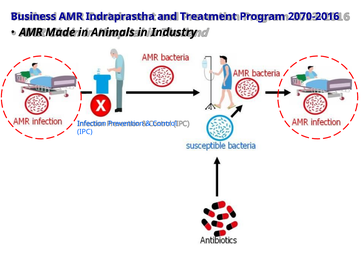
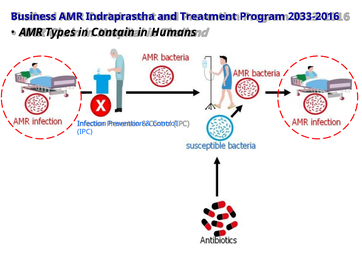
2070-2016: 2070-2016 -> 2033-2016
Made: Made -> Types
Animals: Animals -> Contain
Industry: Industry -> Humans
